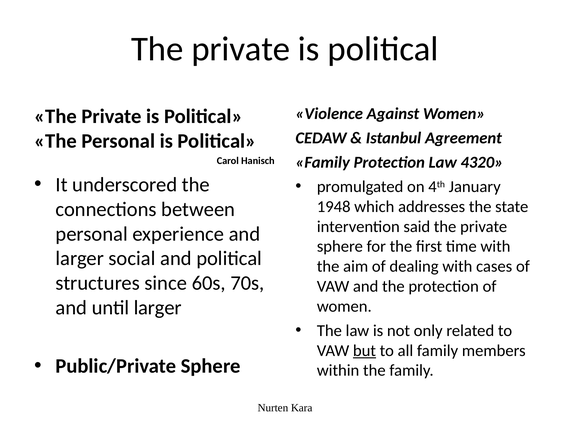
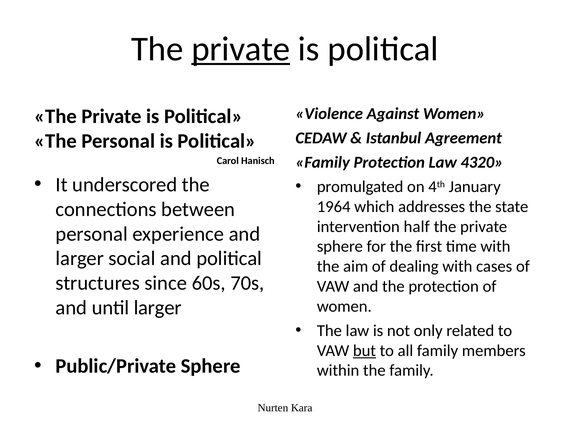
private at (241, 49) underline: none -> present
1948: 1948 -> 1964
said: said -> half
